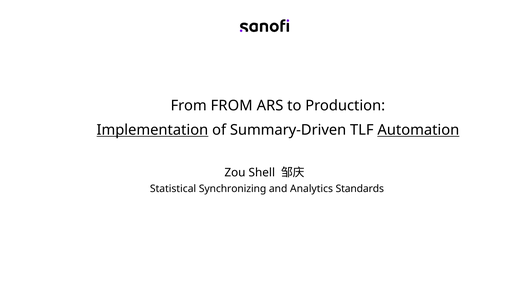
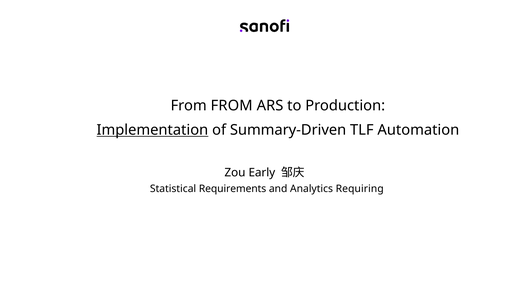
Automation underline: present -> none
Shell: Shell -> Early
Synchronizing: Synchronizing -> Requirements
Standards: Standards -> Requiring
